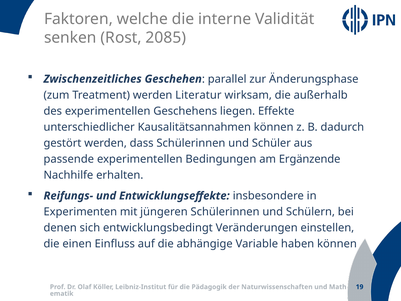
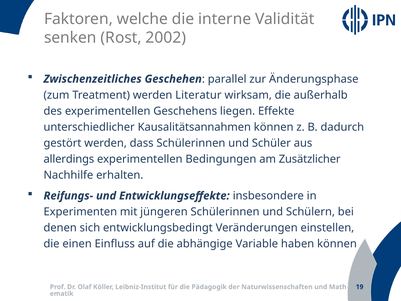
2085: 2085 -> 2002
passende: passende -> allerdings
Ergänzende: Ergänzende -> Zusätzlicher
